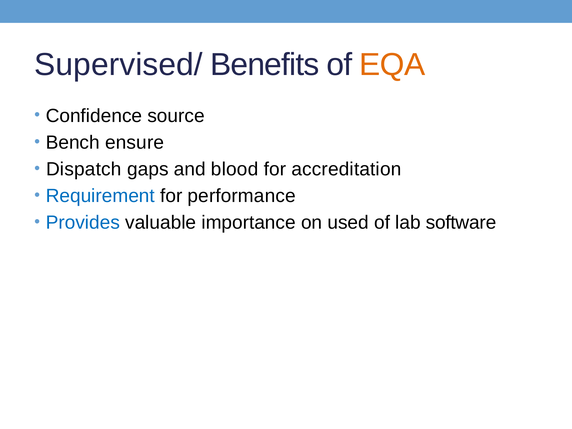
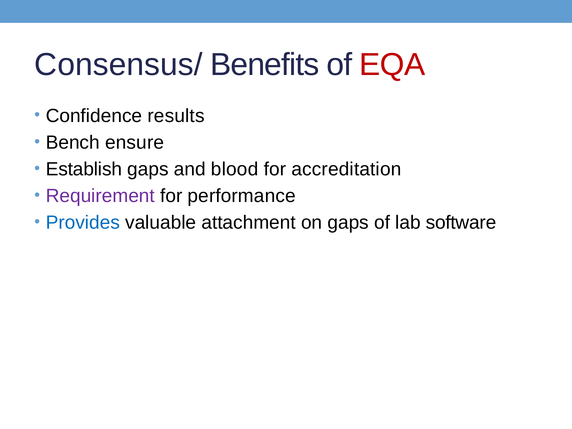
Supervised/: Supervised/ -> Consensus/
EQA colour: orange -> red
source: source -> results
Dispatch: Dispatch -> Establish
Requirement colour: blue -> purple
importance: importance -> attachment
on used: used -> gaps
